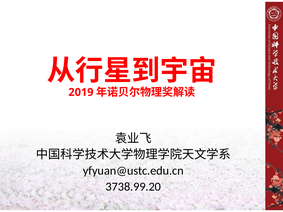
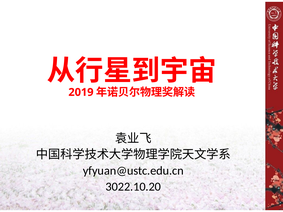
3738.99.20: 3738.99.20 -> 3022.10.20
